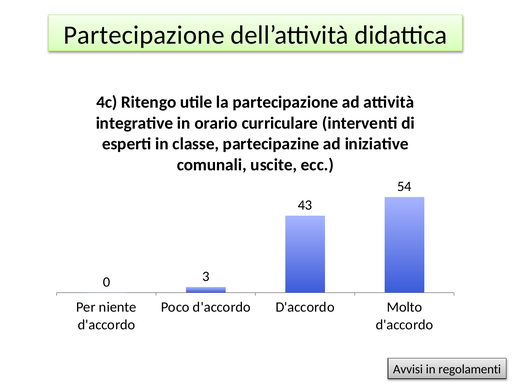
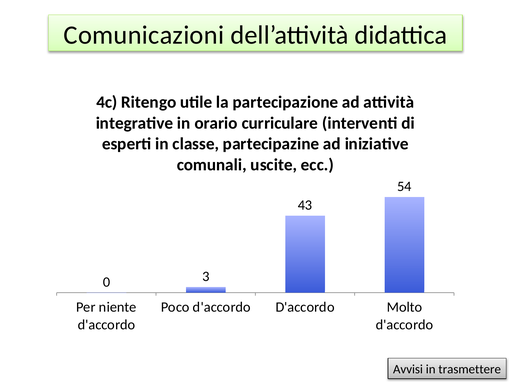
Partecipazione at (144, 35): Partecipazione -> Comunicazioni
regolamenti: regolamenti -> trasmettere
